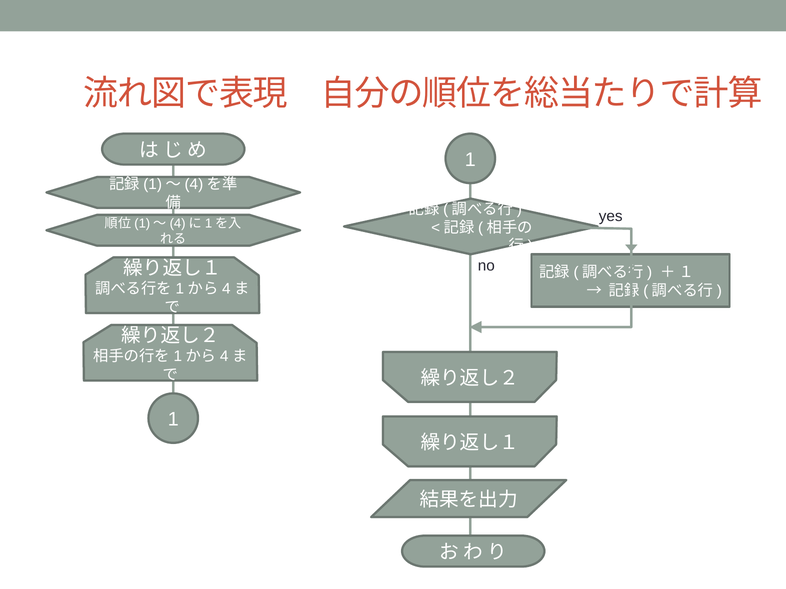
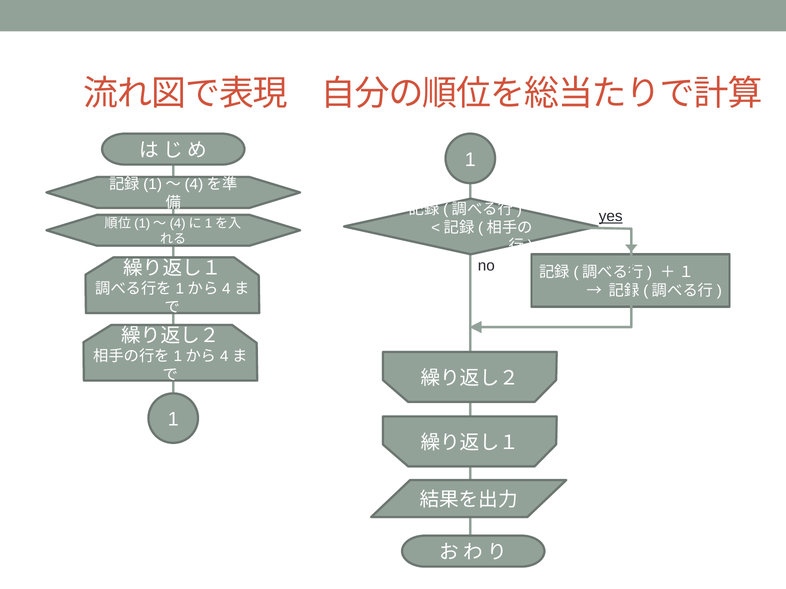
yes underline: none -> present
